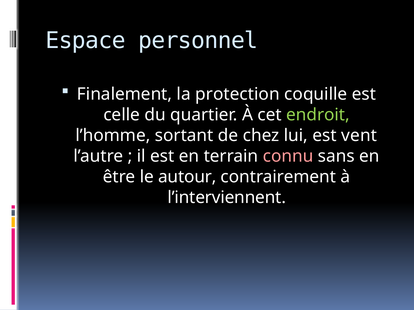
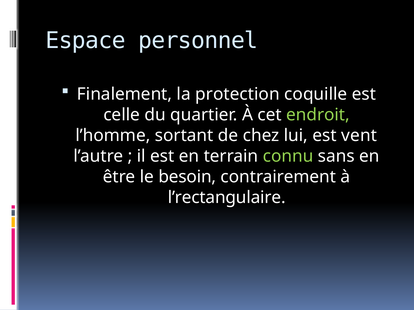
connu colour: pink -> light green
autour: autour -> besoin
l’interviennent: l’interviennent -> l’rectangulaire
